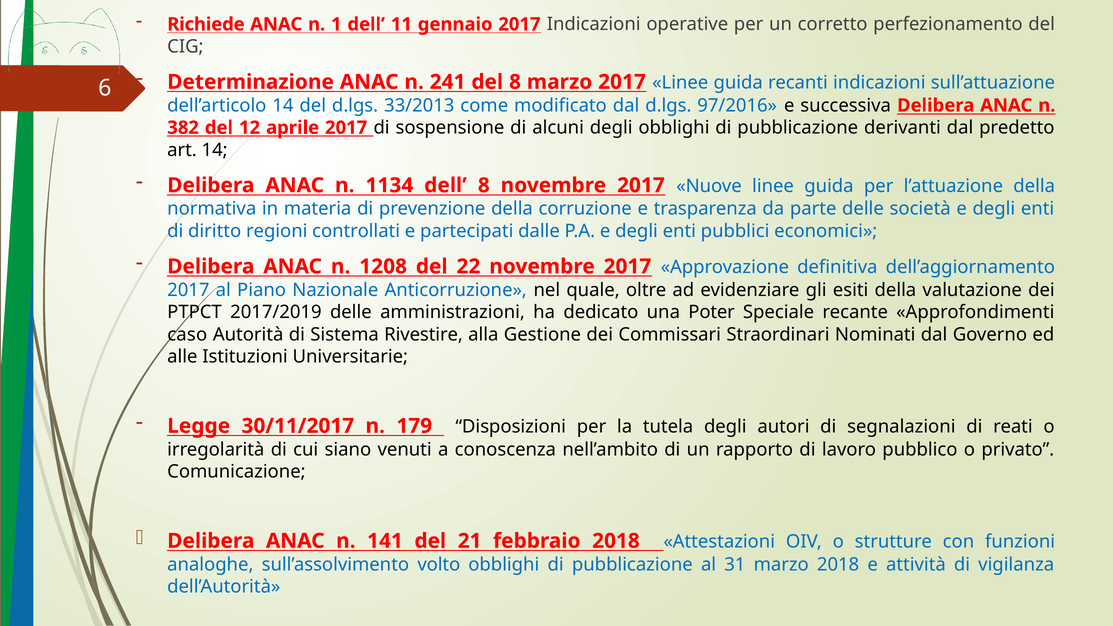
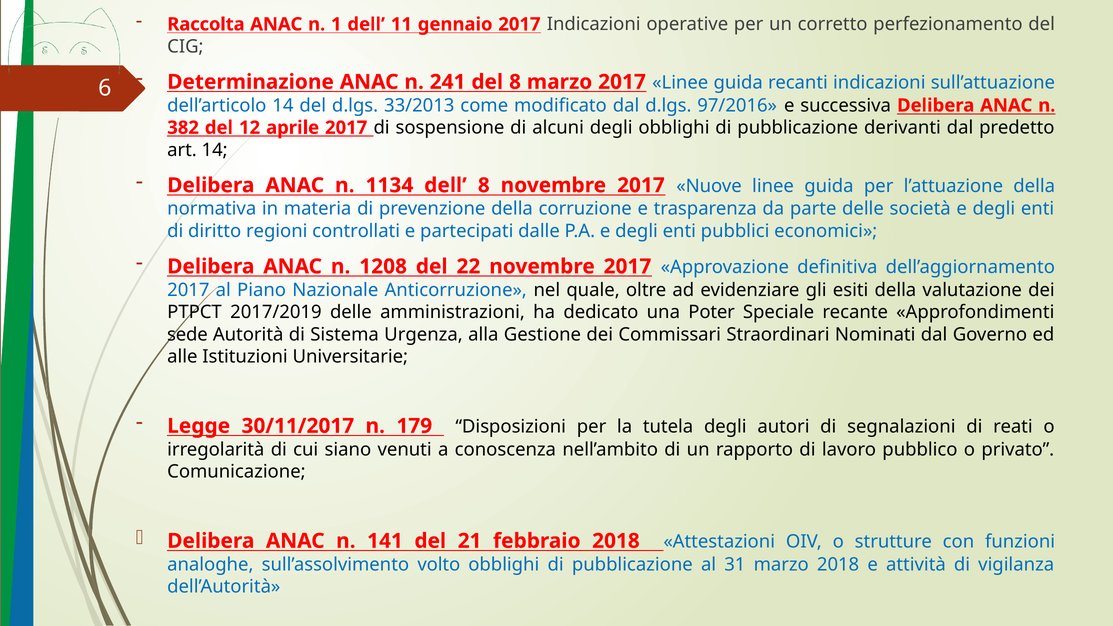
Richiede: Richiede -> Raccolta
caso: caso -> sede
Rivestire: Rivestire -> Urgenza
